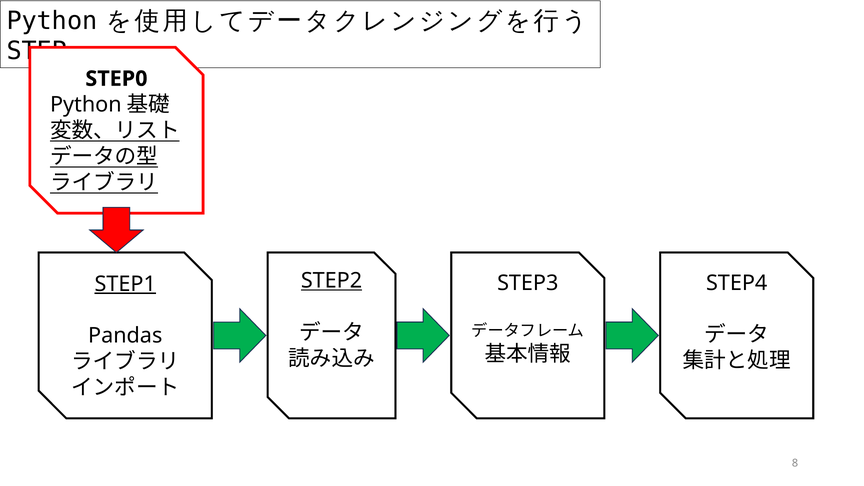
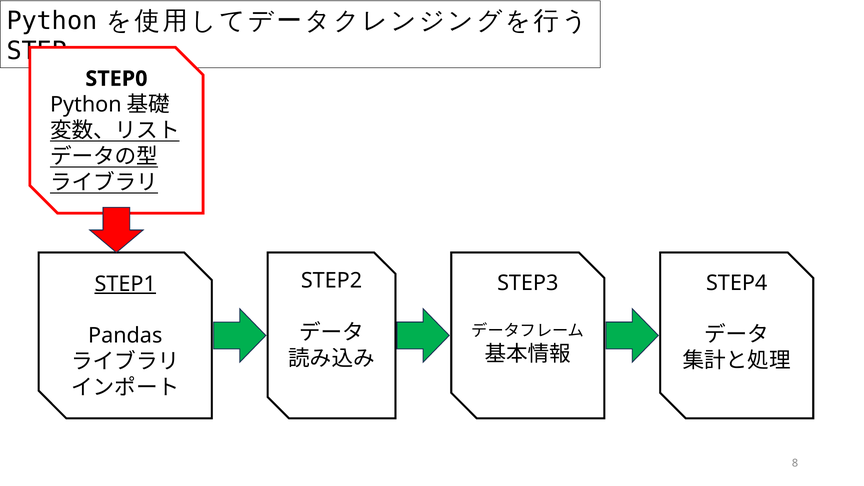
STEP2 underline: present -> none
